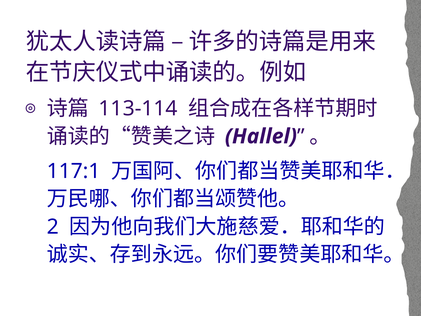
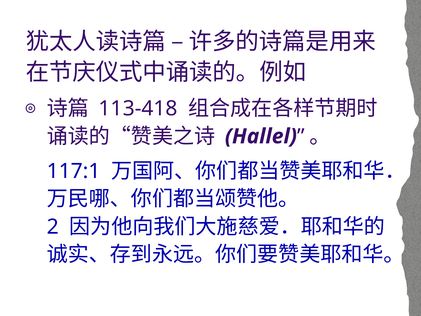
113-114: 113-114 -> 113-418
